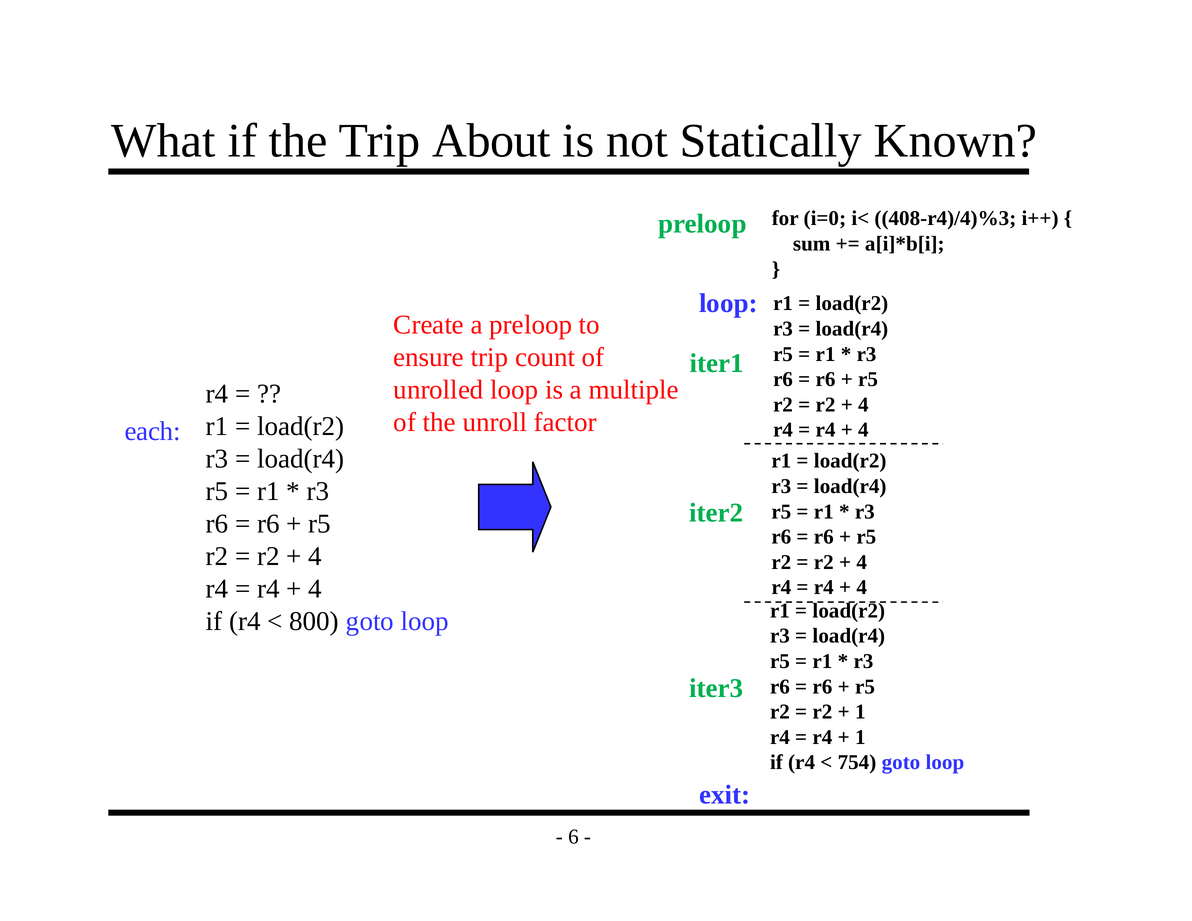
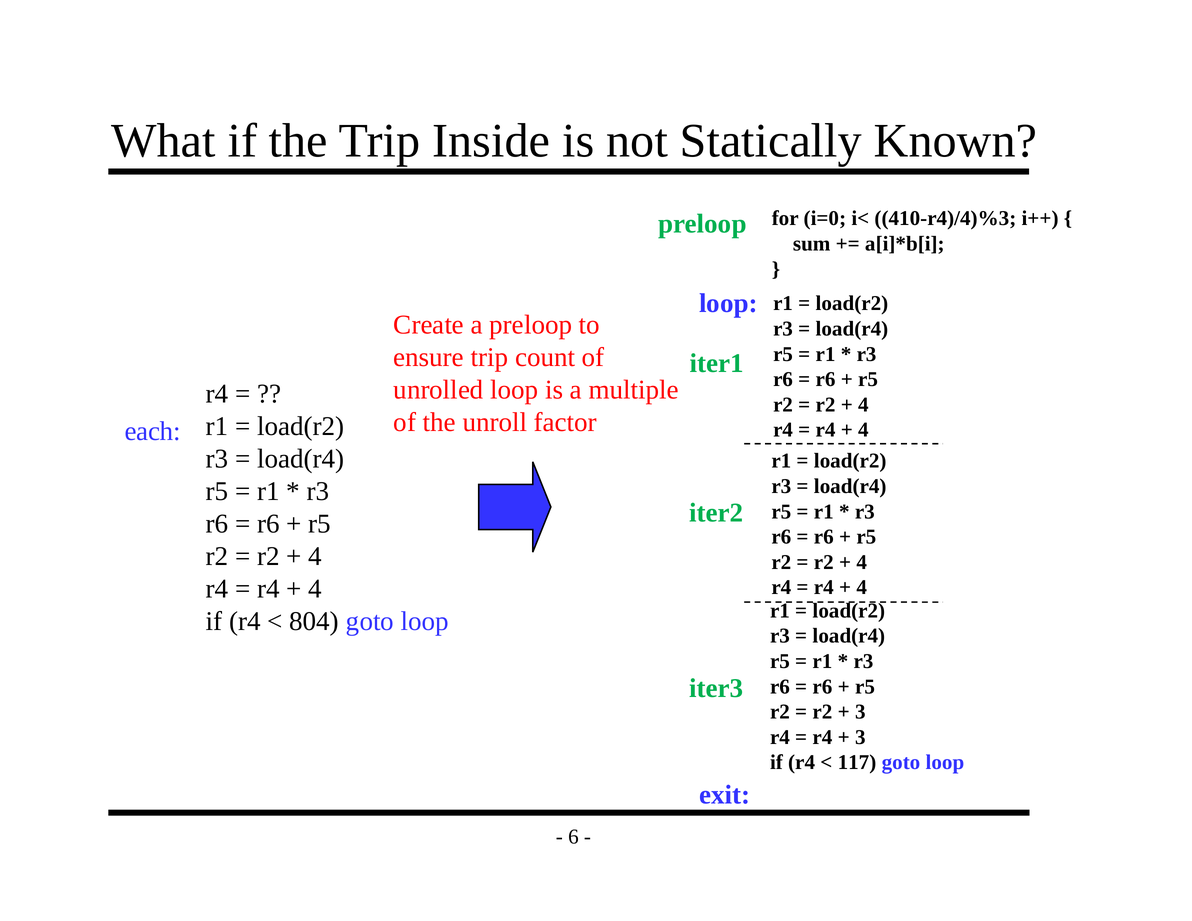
About: About -> Inside
408-r4)/4)%3: 408-r4)/4)%3 -> 410-r4)/4)%3
800: 800 -> 804
1 at (860, 712): 1 -> 3
1 at (860, 737): 1 -> 3
754: 754 -> 117
